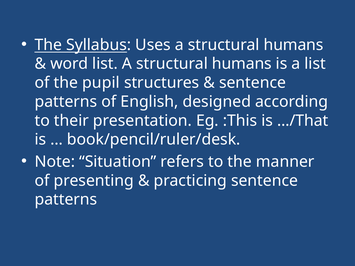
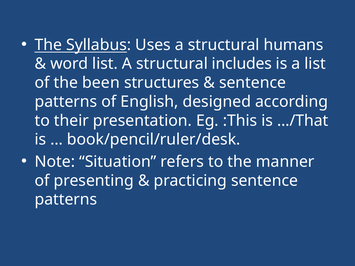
list A structural humans: humans -> includes
pupil: pupil -> been
